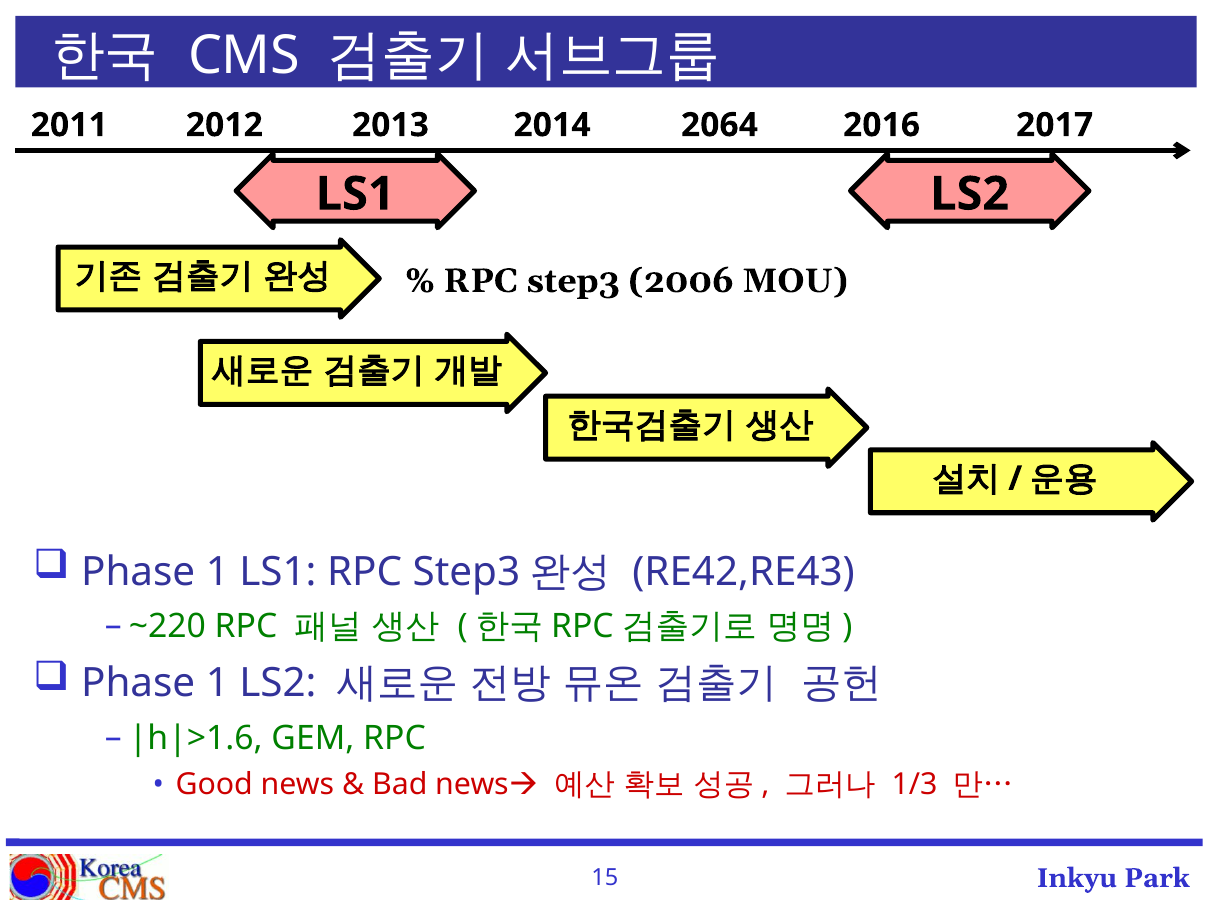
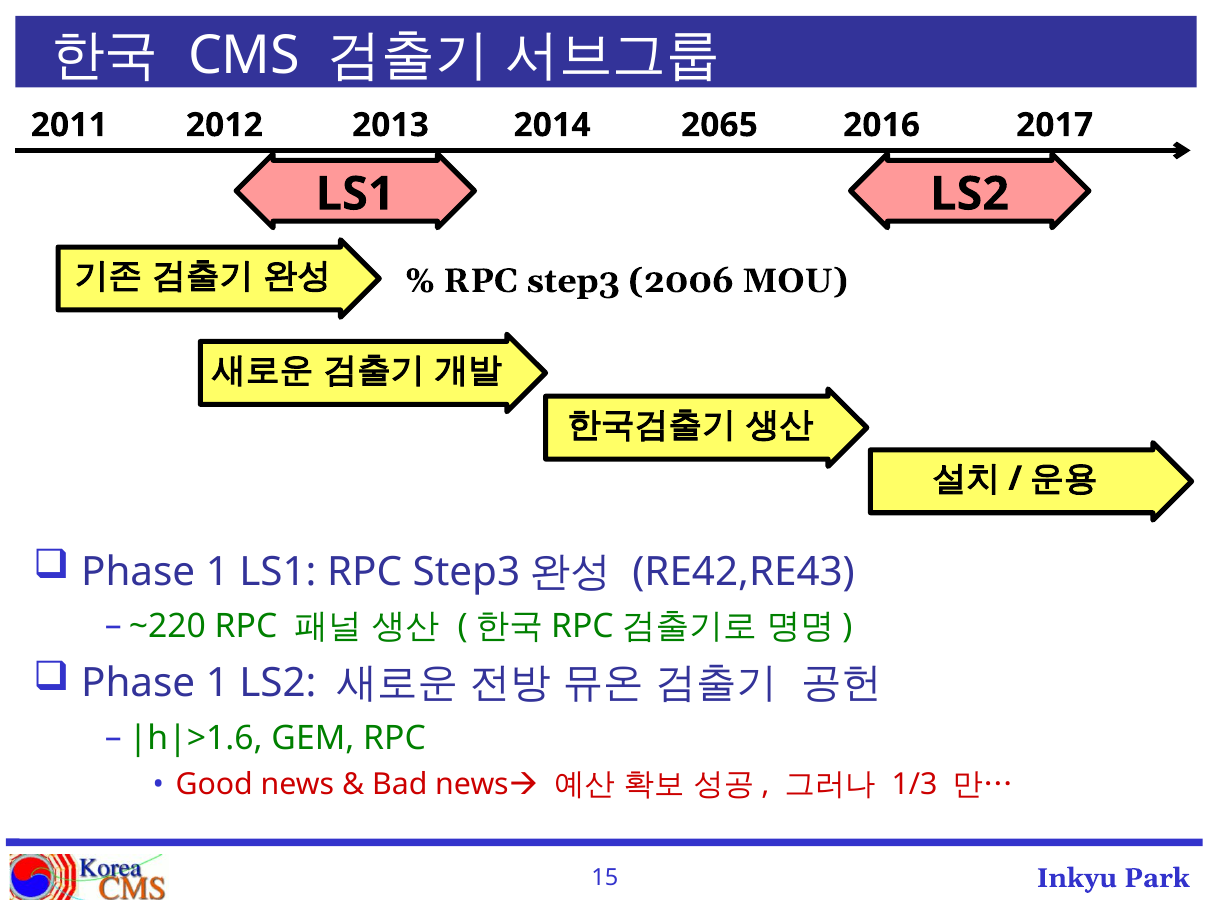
2064: 2064 -> 2065
